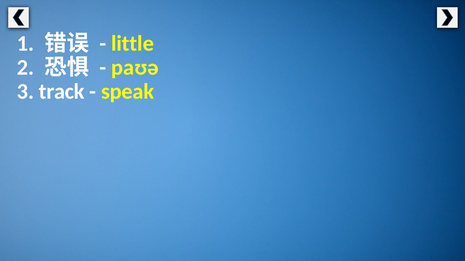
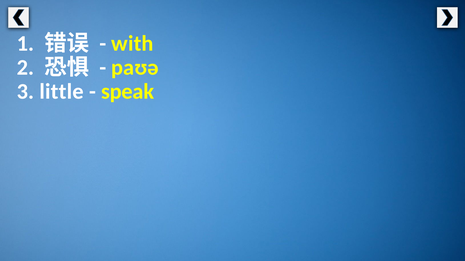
little: little -> with
track: track -> little
